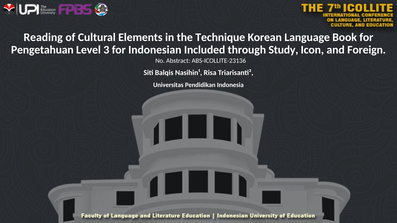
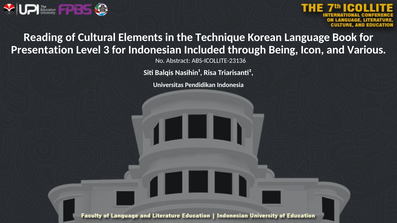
Pengetahuan: Pengetahuan -> Presentation
Study: Study -> Being
Foreign: Foreign -> Various
